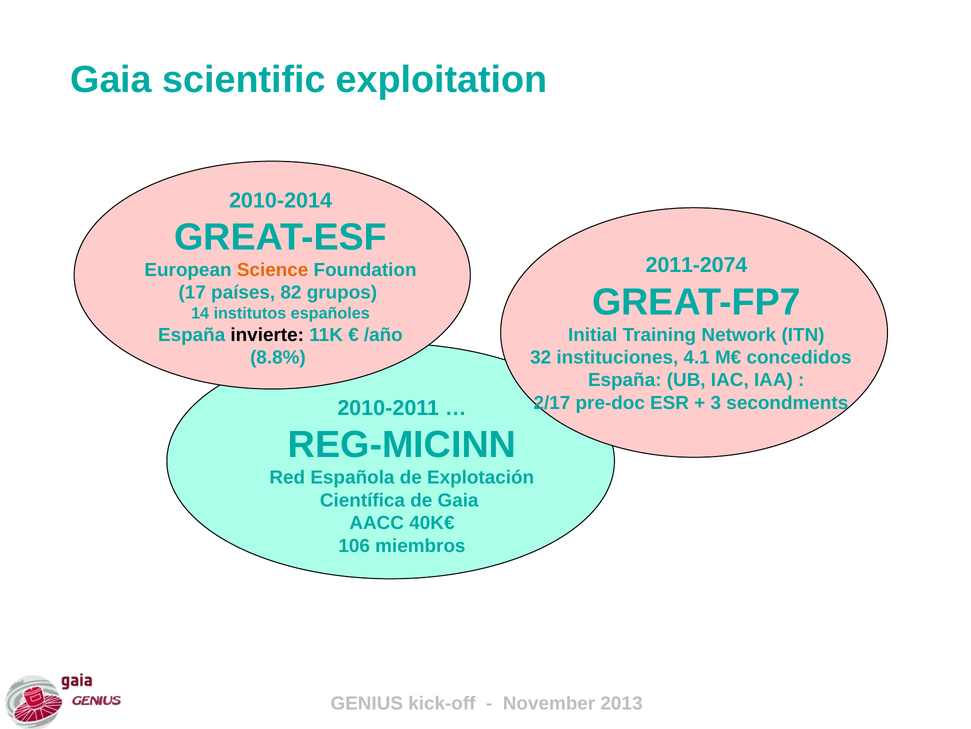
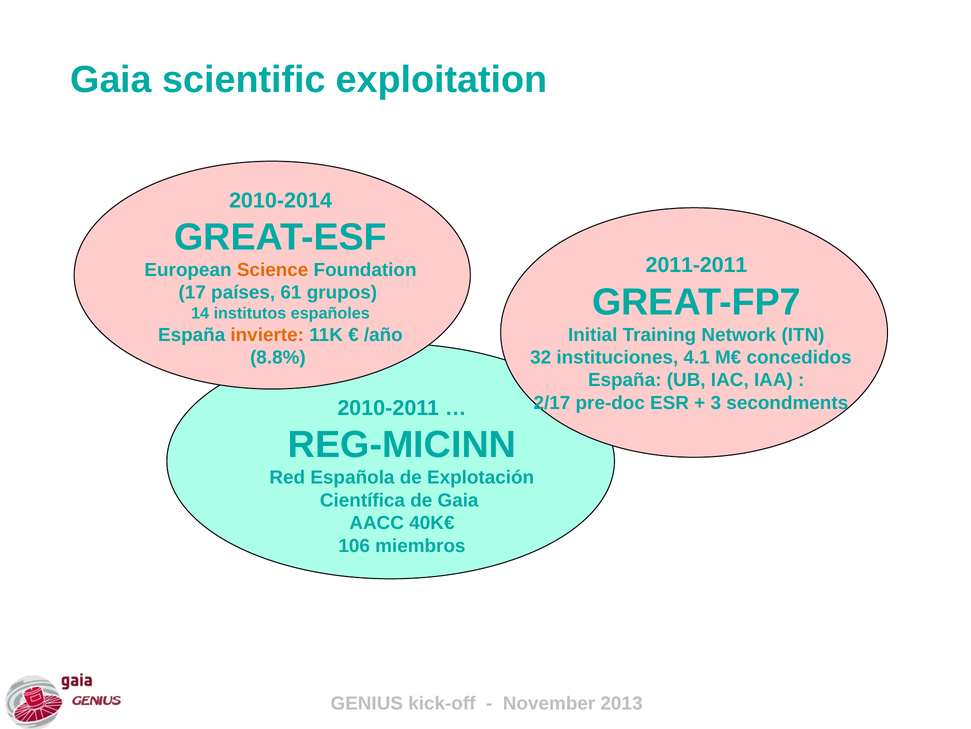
2011-2074: 2011-2074 -> 2011-2011
82: 82 -> 61
invierte colour: black -> orange
